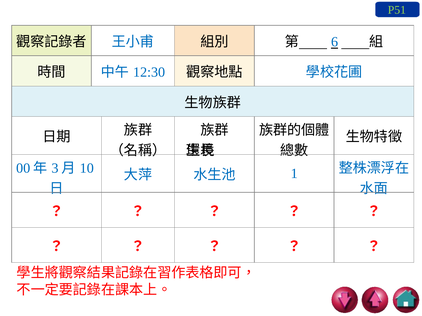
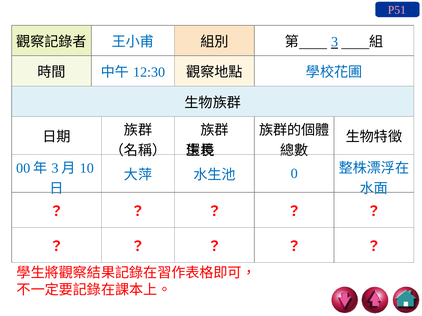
P51 colour: light green -> pink
6: 6 -> 3
1: 1 -> 0
